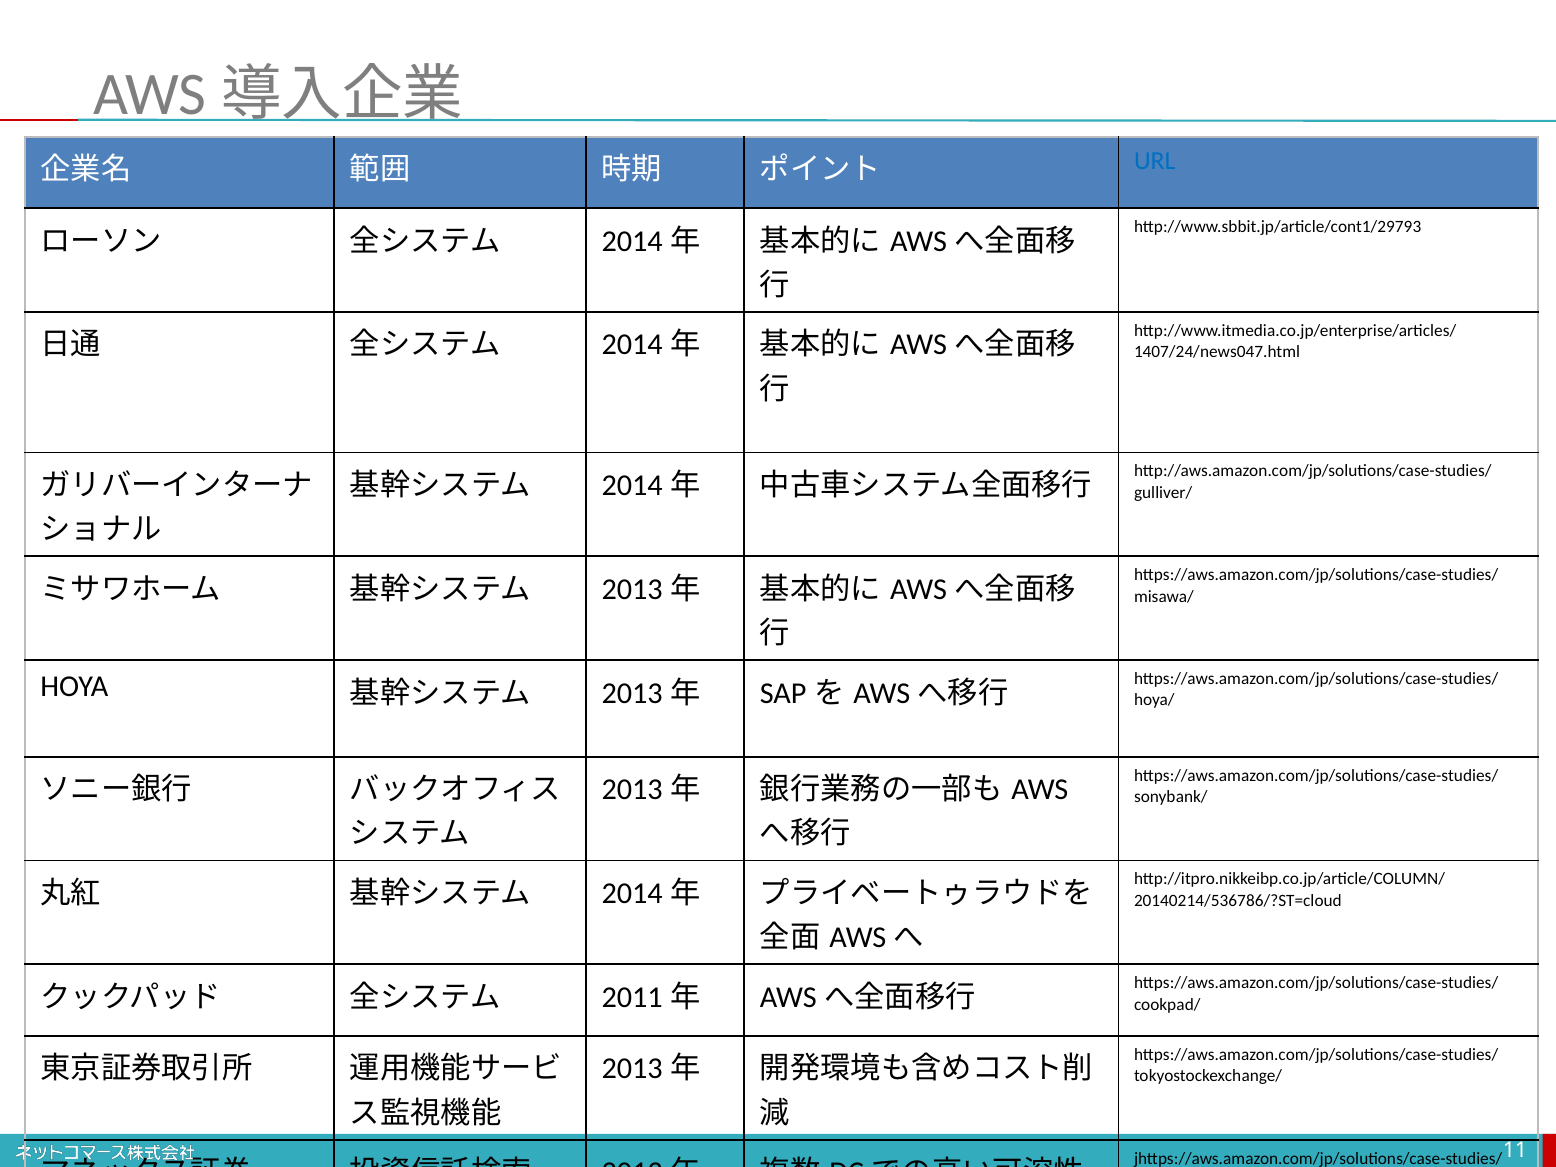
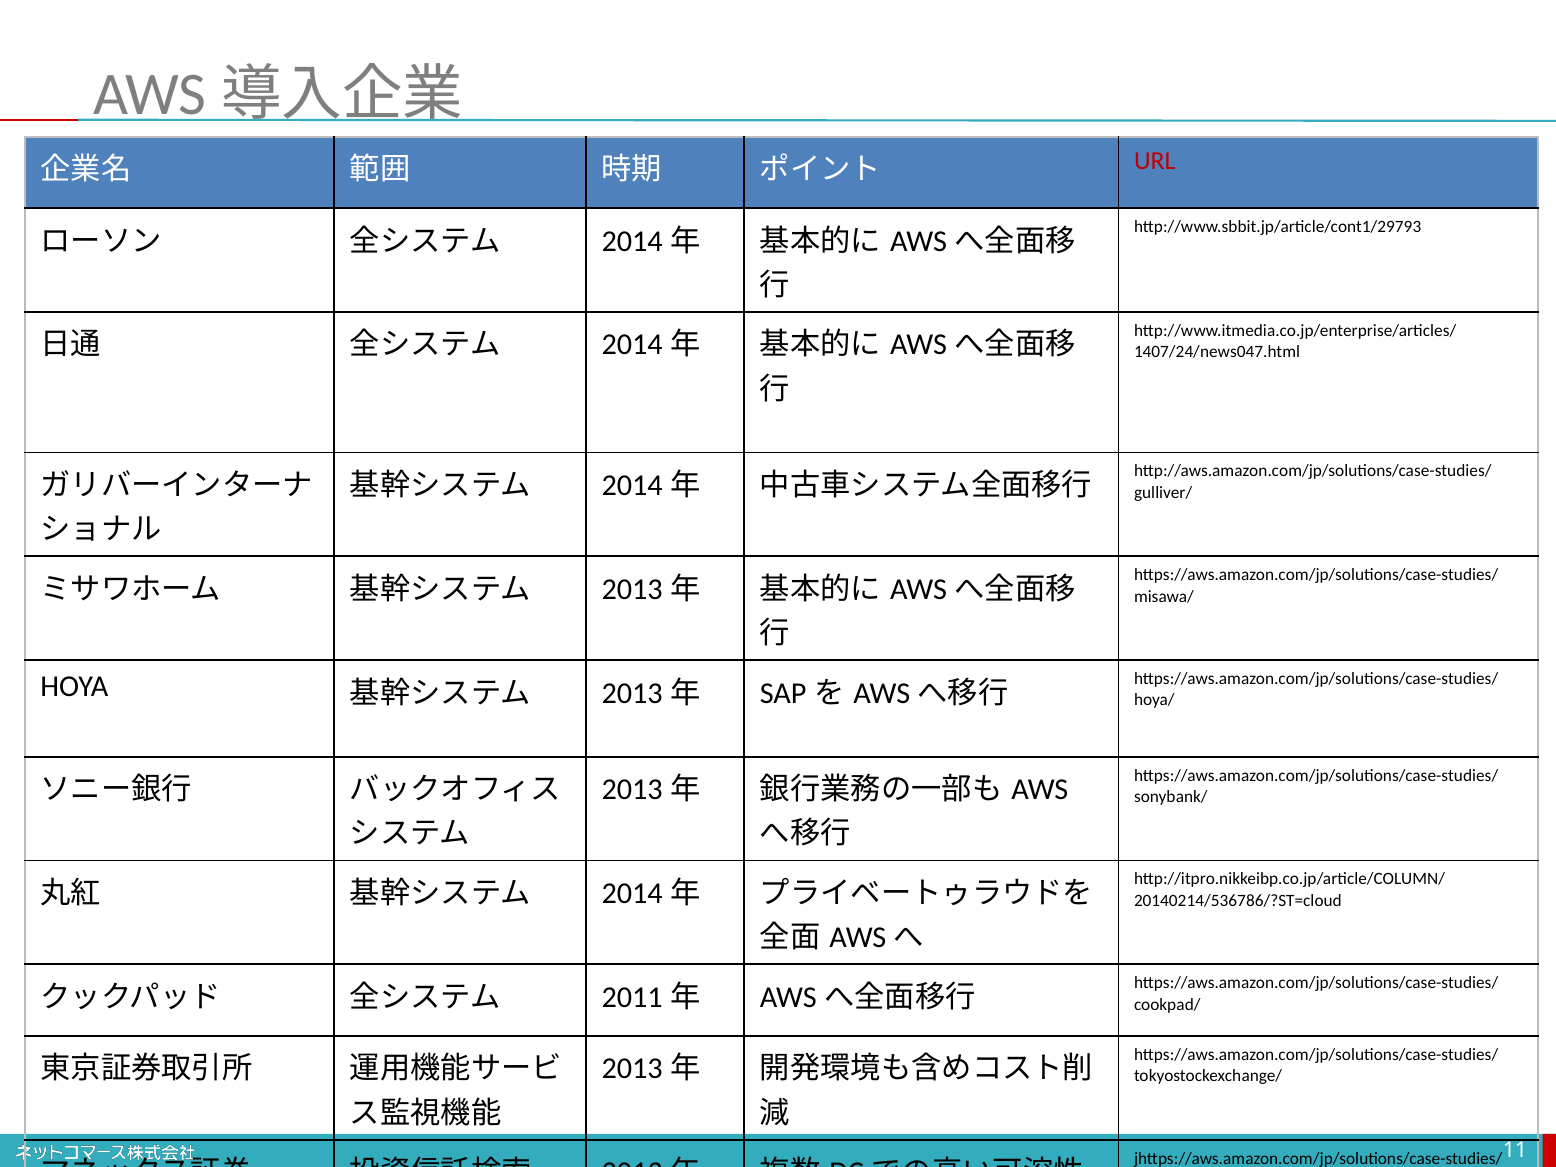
URL colour: blue -> red
